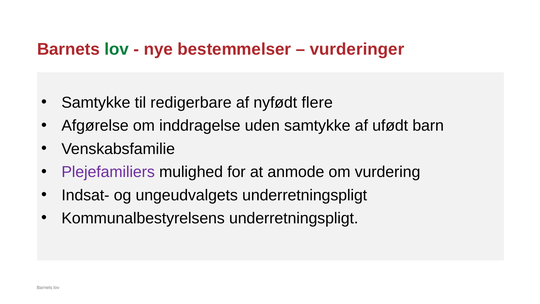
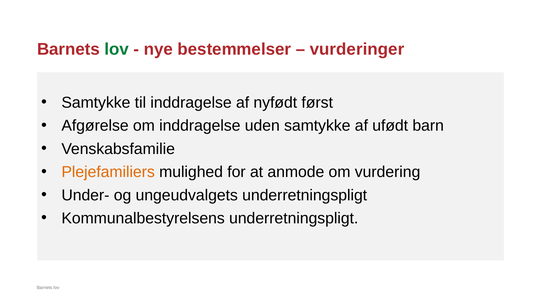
til redigerbare: redigerbare -> inddragelse
flere: flere -> først
Plejefamiliers colour: purple -> orange
Indsat-: Indsat- -> Under-
